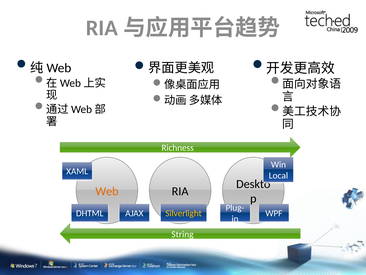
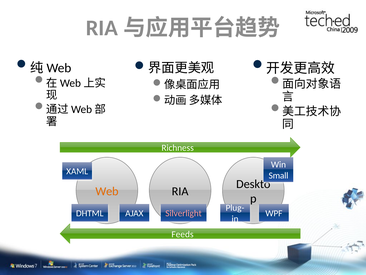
Local: Local -> Small
Silverlight colour: yellow -> pink
String: String -> Feeds
